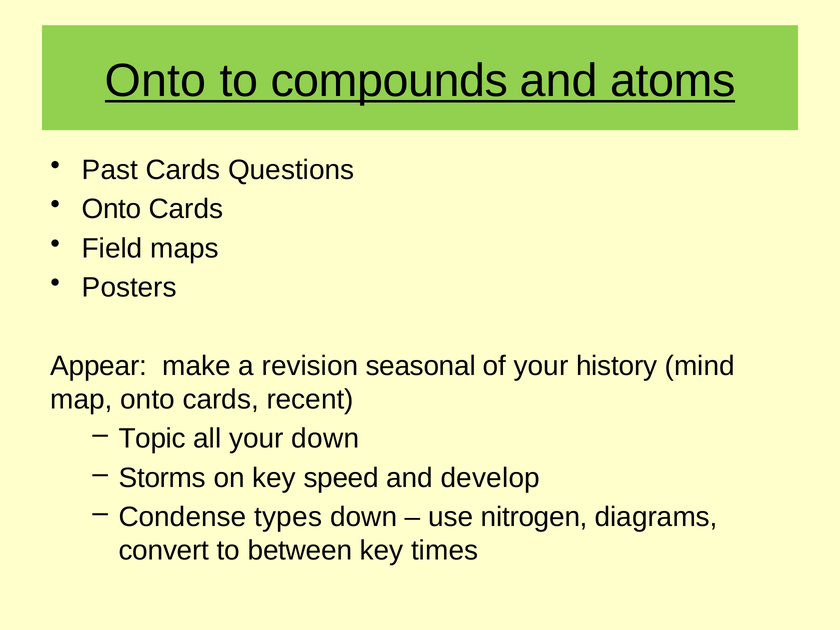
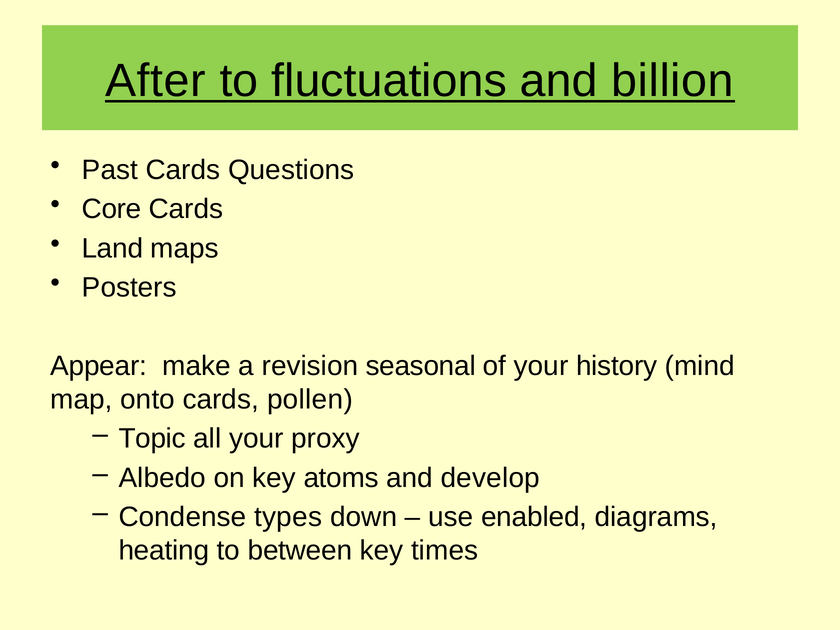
Onto at (156, 81): Onto -> After
compounds: compounds -> fluctuations
atoms: atoms -> billion
Onto at (112, 209): Onto -> Core
Field: Field -> Land
recent: recent -> pollen
your down: down -> proxy
Storms: Storms -> Albedo
speed: speed -> atoms
nitrogen: nitrogen -> enabled
convert: convert -> heating
